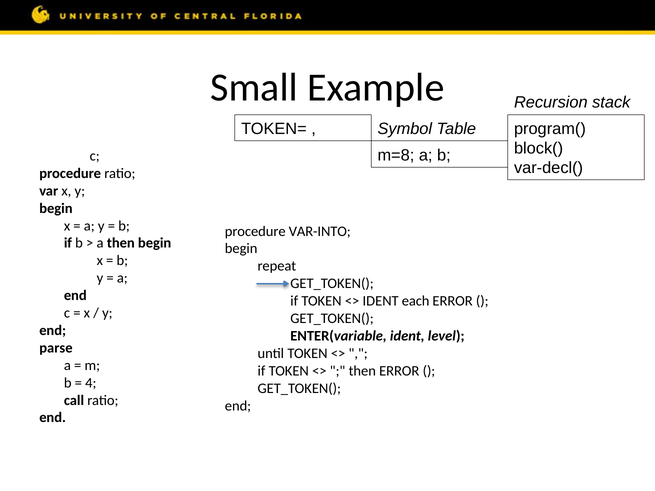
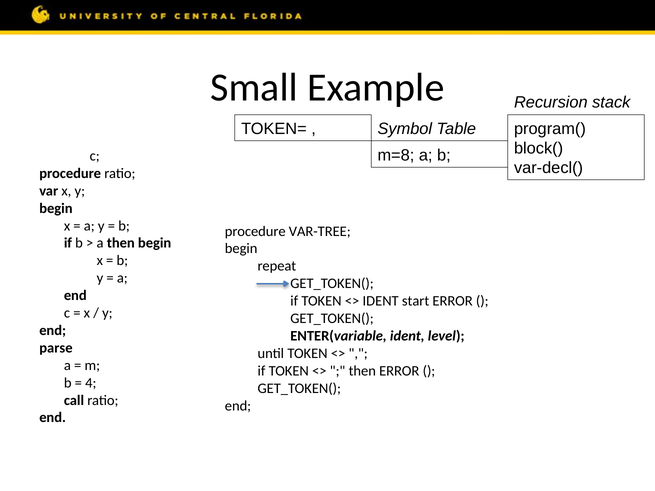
VAR-INTO: VAR-INTO -> VAR-TREE
each: each -> start
